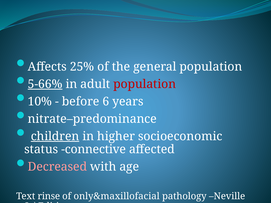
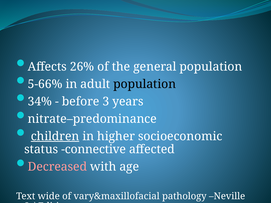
25%: 25% -> 26%
5-66% underline: present -> none
population at (145, 84) colour: red -> black
10%: 10% -> 34%
6: 6 -> 3
rinse: rinse -> wide
only&maxillofacial: only&maxillofacial -> vary&maxillofacial
